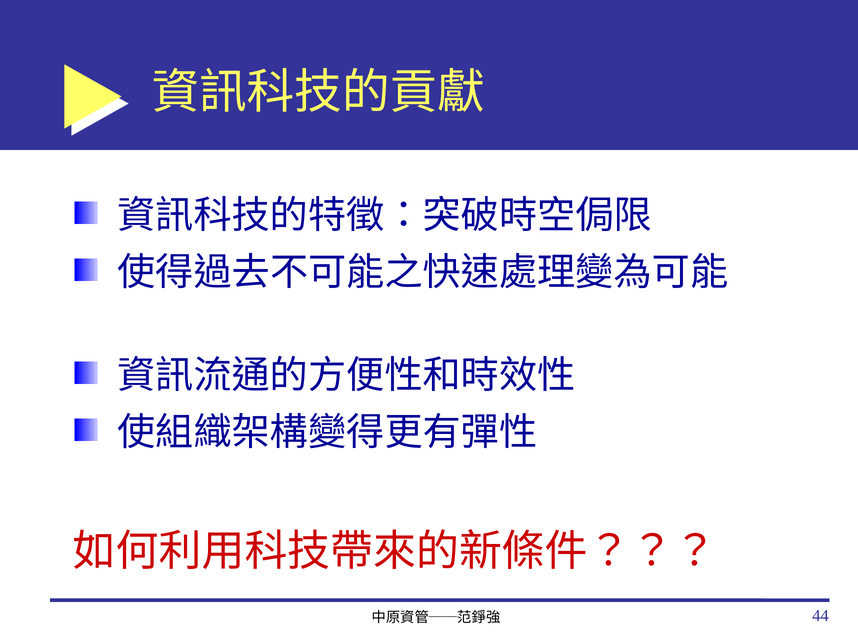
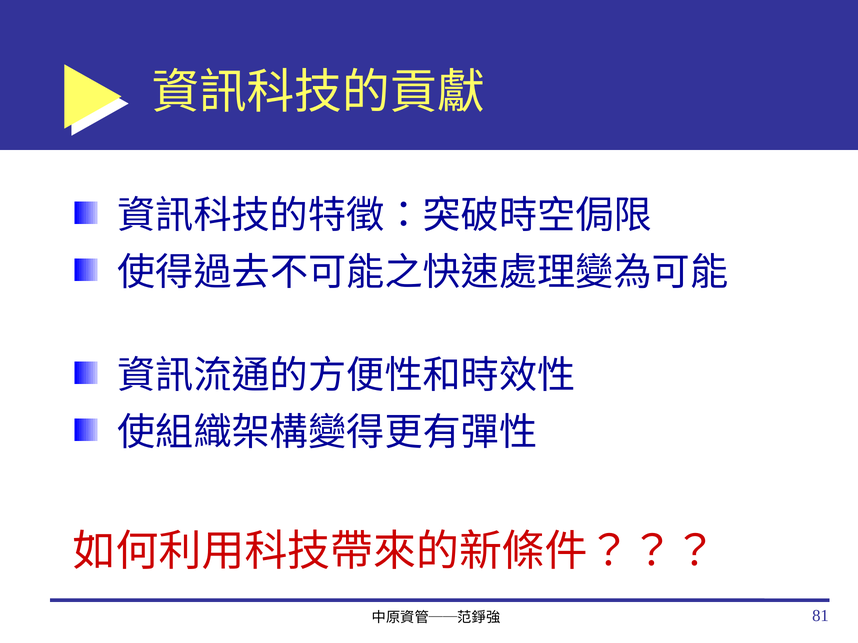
44: 44 -> 81
